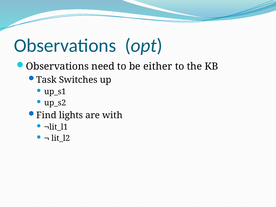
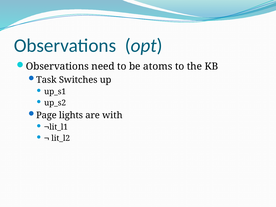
either: either -> atoms
Find: Find -> Page
